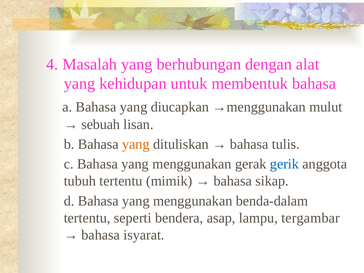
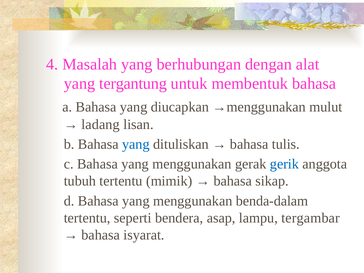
kehidupan: kehidupan -> tergantung
sebuah: sebuah -> ladang
yang at (136, 144) colour: orange -> blue
